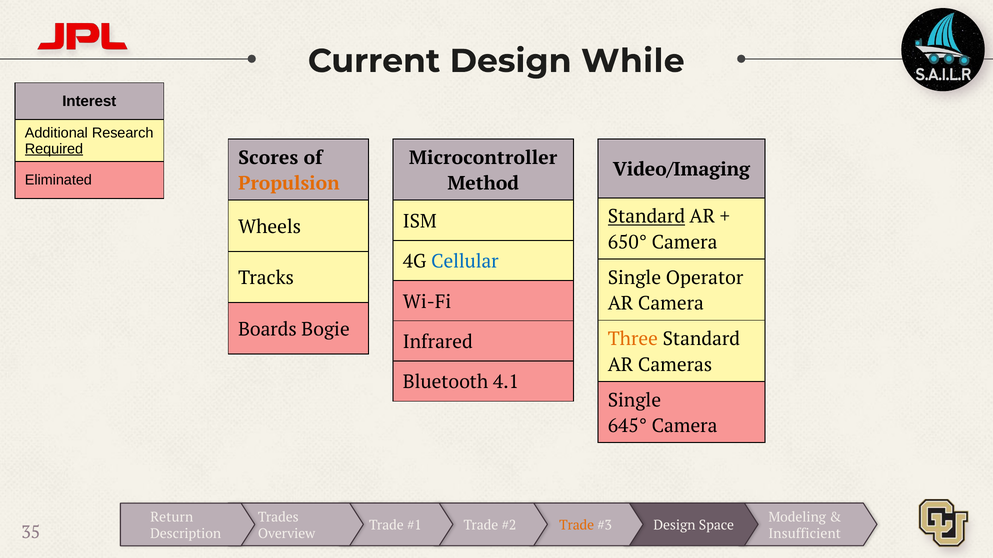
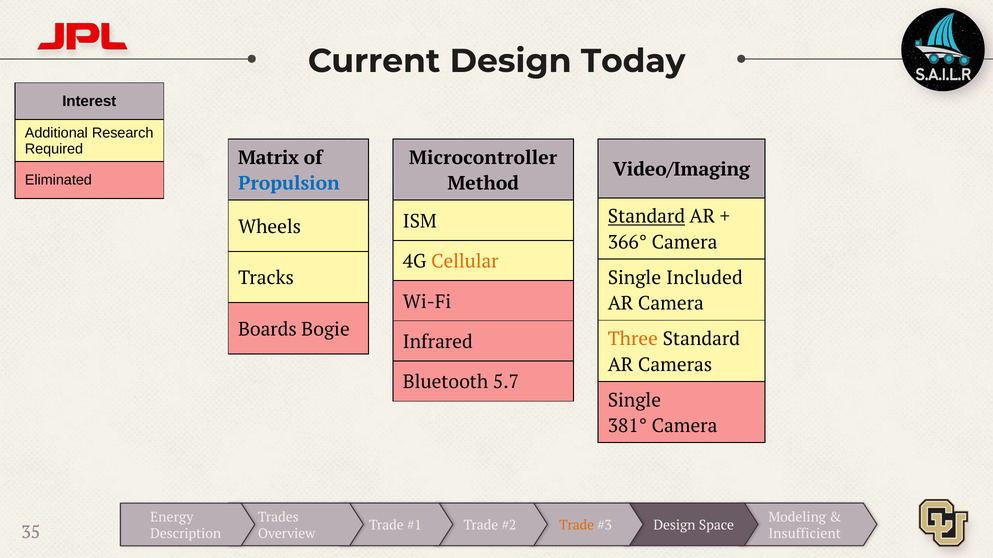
While: While -> Today
Required underline: present -> none
Scores: Scores -> Matrix
Propulsion colour: orange -> blue
650°: 650° -> 366°
Cellular colour: blue -> orange
Operator: Operator -> Included
4.1: 4.1 -> 5.7
645°: 645° -> 381°
Return: Return -> Energy
